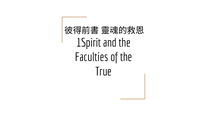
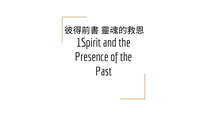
Faculties: Faculties -> Presence
True: True -> Past
